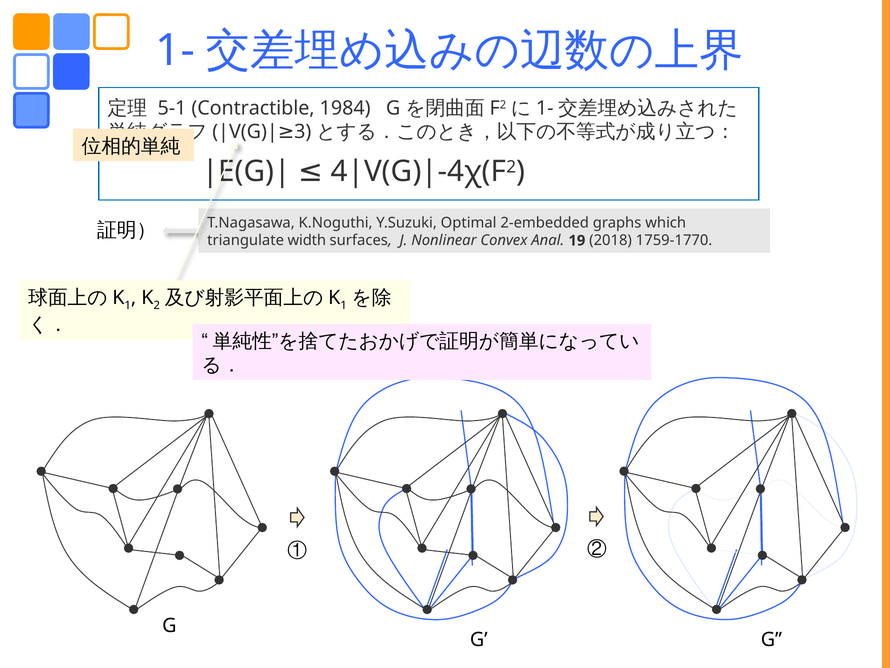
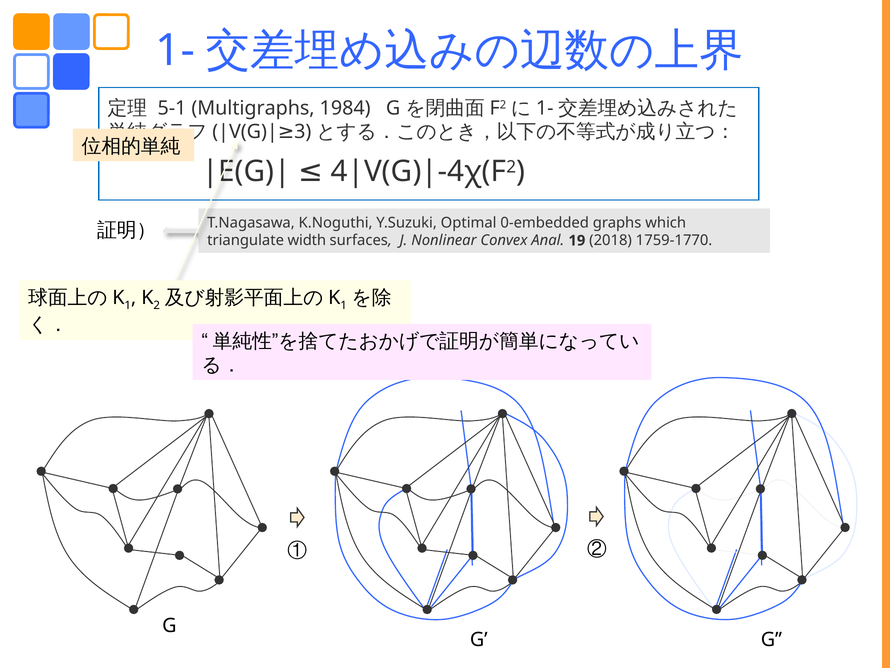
Contractible: Contractible -> Multigraphs
2-embedded: 2-embedded -> 0-embedded
